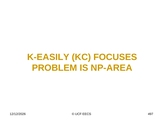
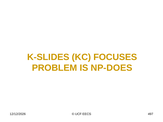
K-EASILY: K-EASILY -> K-SLIDES
NP-AREA: NP-AREA -> NP-DOES
